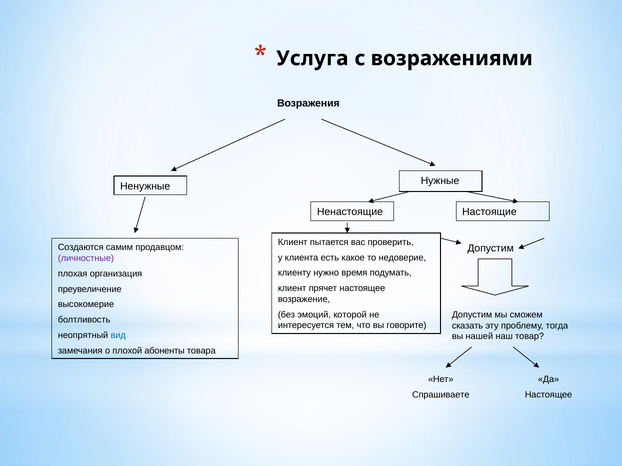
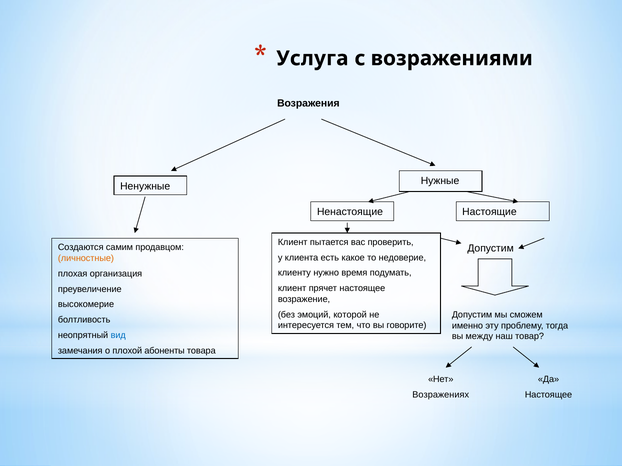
личностные colour: purple -> orange
сказать: сказать -> именно
нашей: нашей -> между
Спрашиваете: Спрашиваете -> Возражениях
